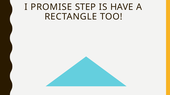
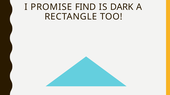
STEP: STEP -> FIND
HAVE: HAVE -> DARK
